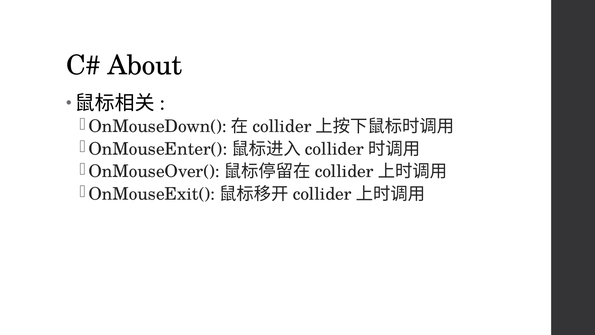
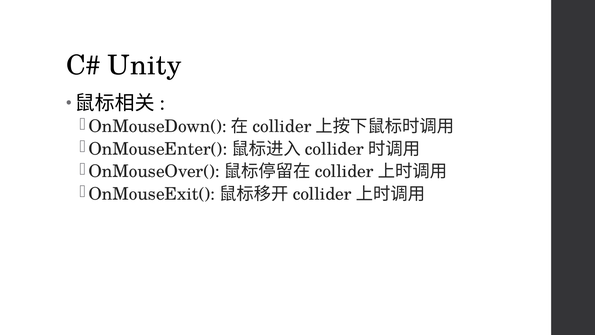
About: About -> Unity
